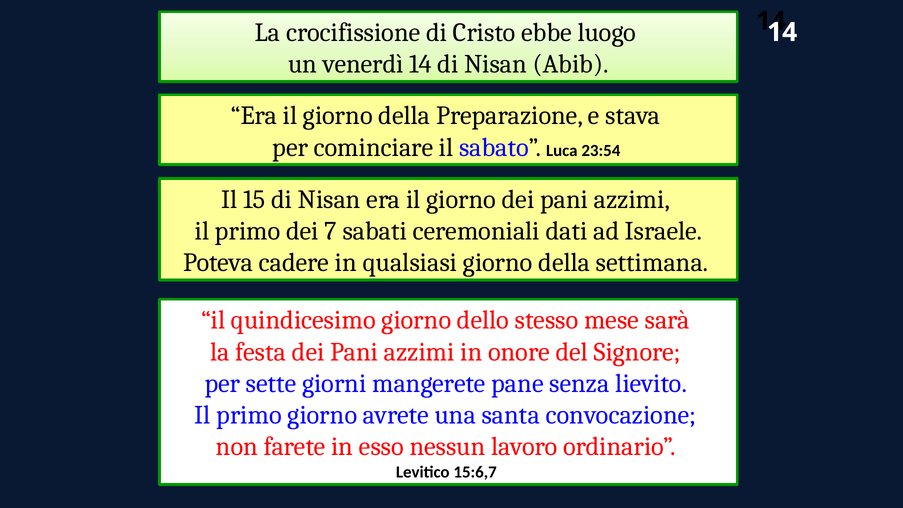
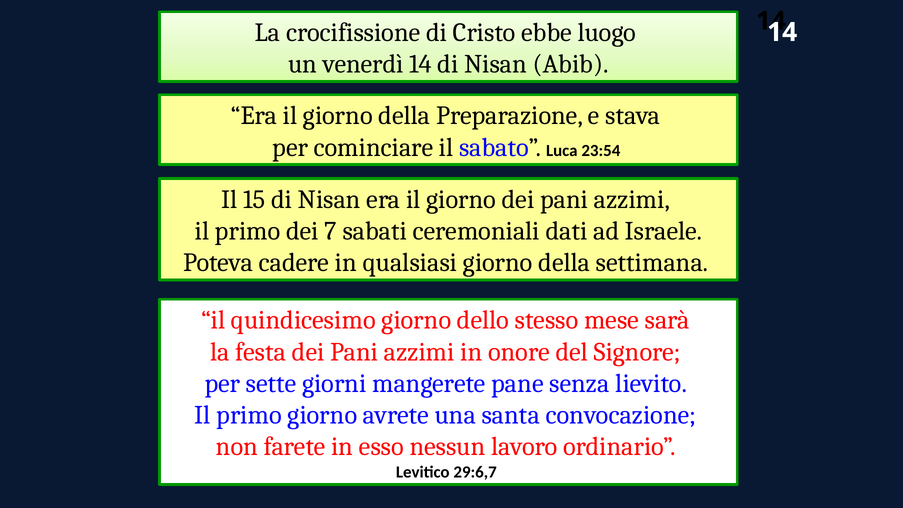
15:6,7: 15:6,7 -> 29:6,7
